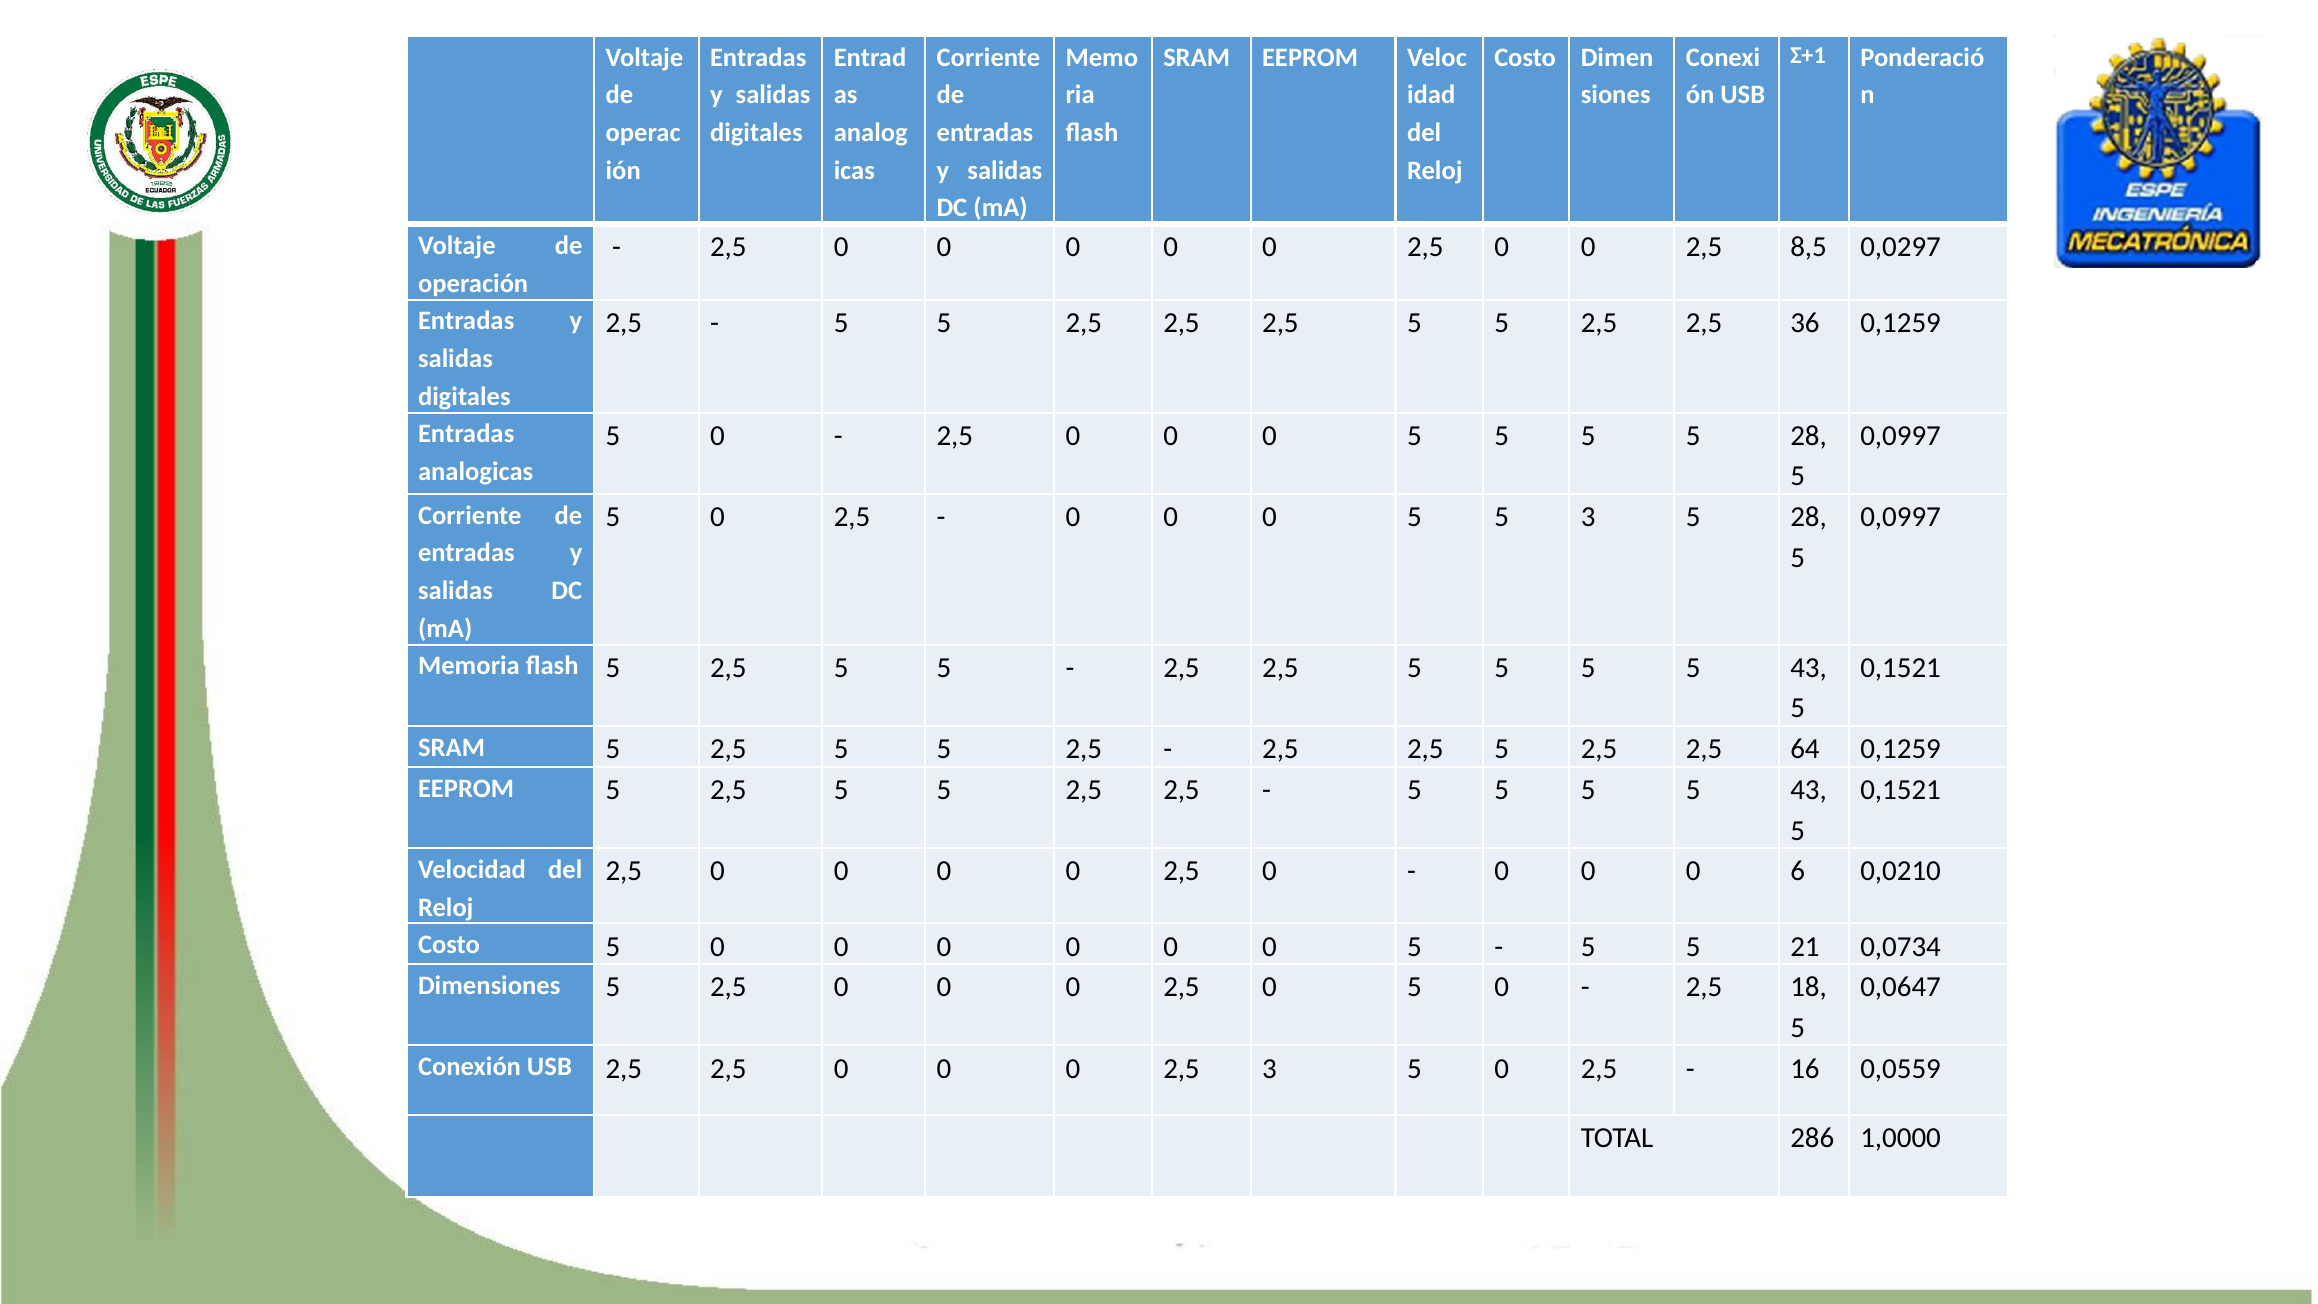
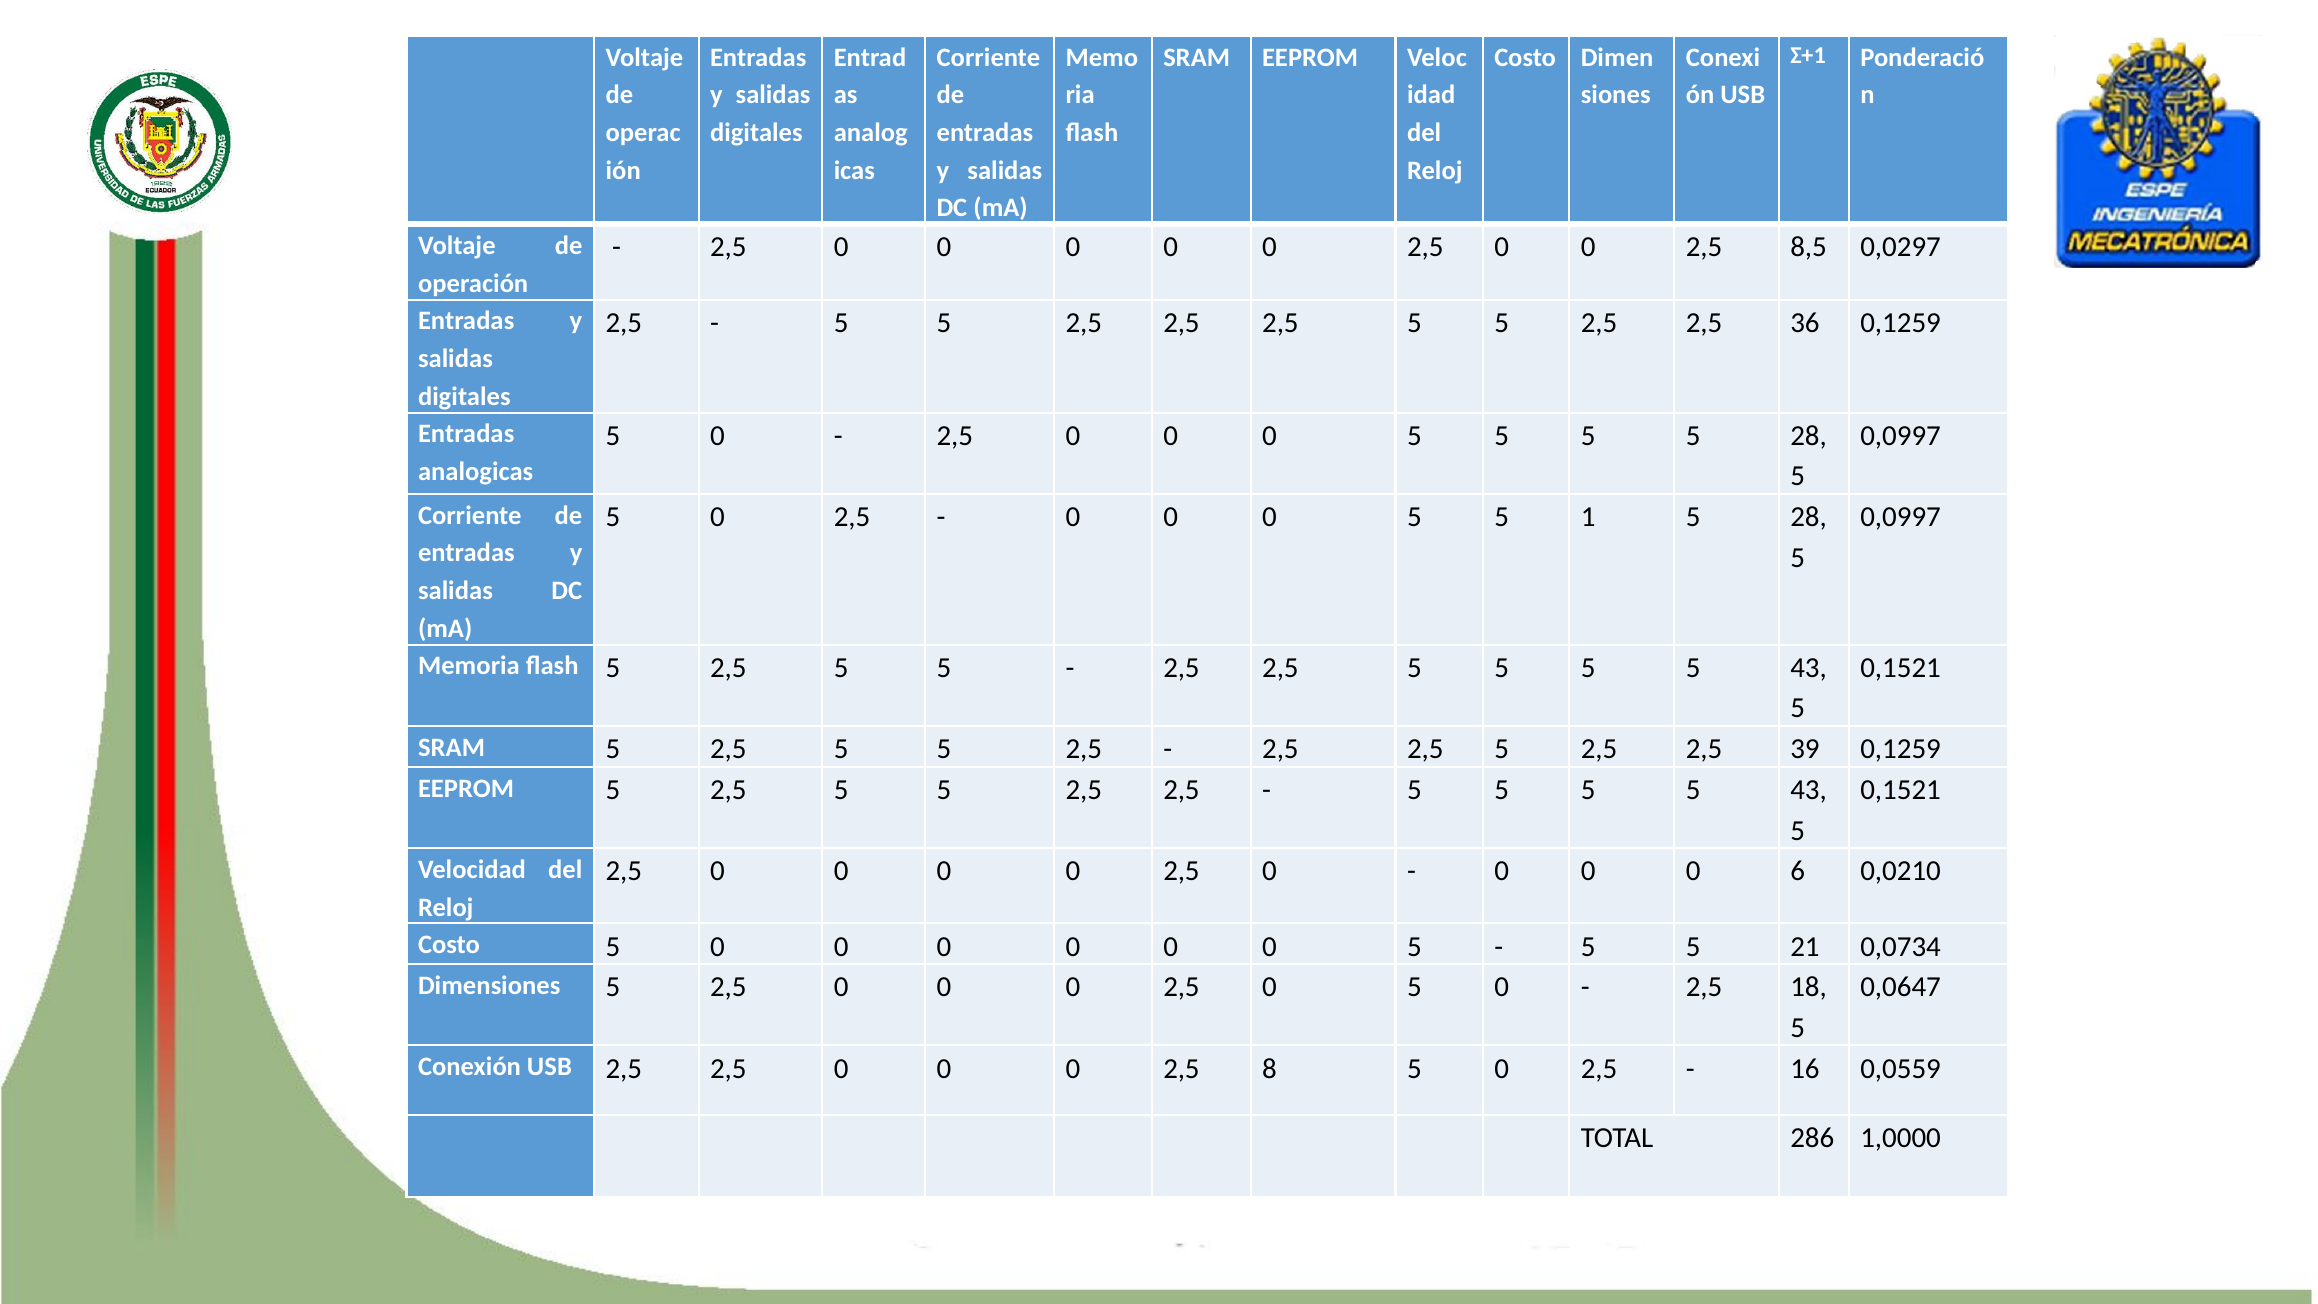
5 3: 3 -> 1
64: 64 -> 39
2,5 3: 3 -> 8
